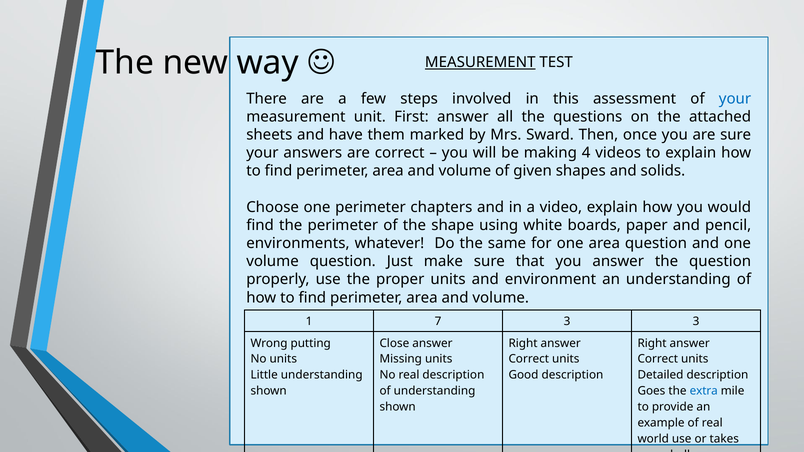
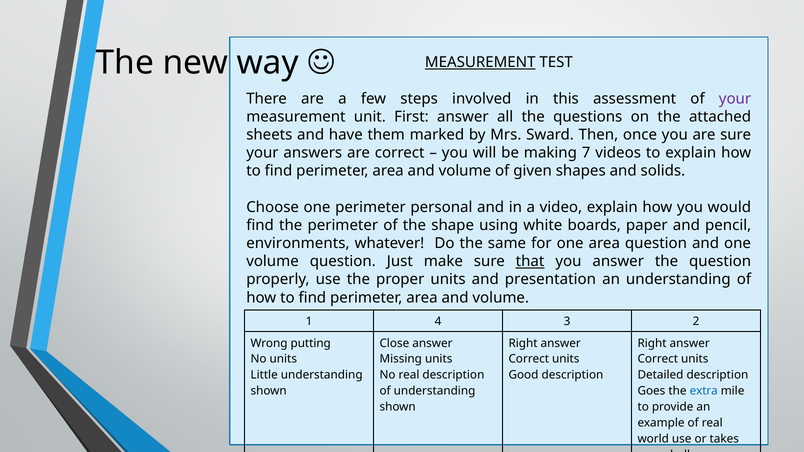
your at (735, 99) colour: blue -> purple
4: 4 -> 7
chapters: chapters -> personal
that underline: none -> present
environment: environment -> presentation
7: 7 -> 4
3 3: 3 -> 2
